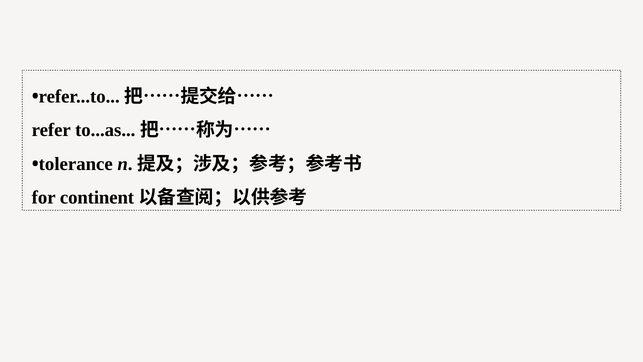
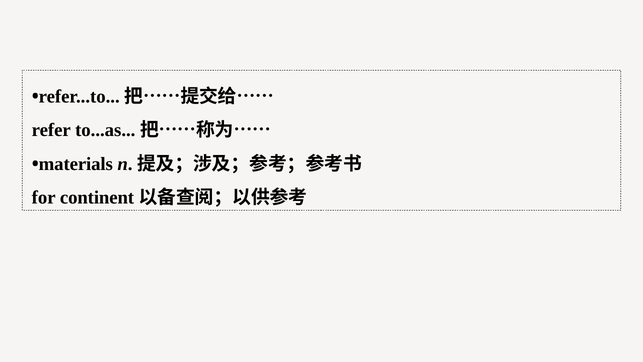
tolerance: tolerance -> materials
